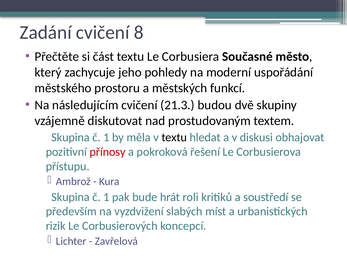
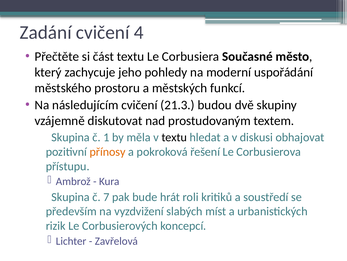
8: 8 -> 4
přínosy colour: red -> orange
1 at (106, 196): 1 -> 7
